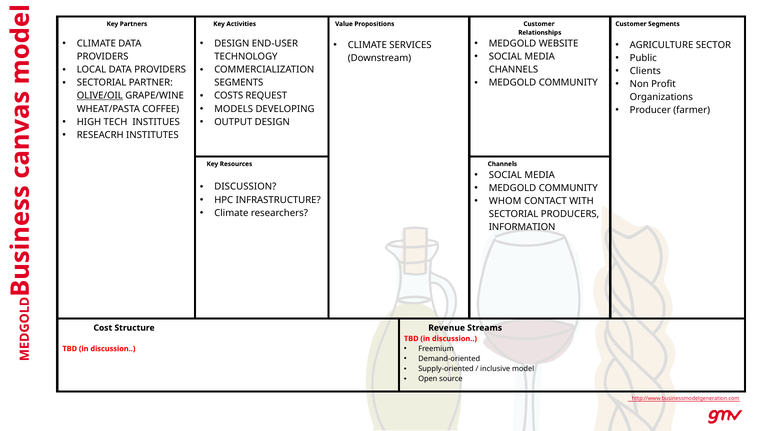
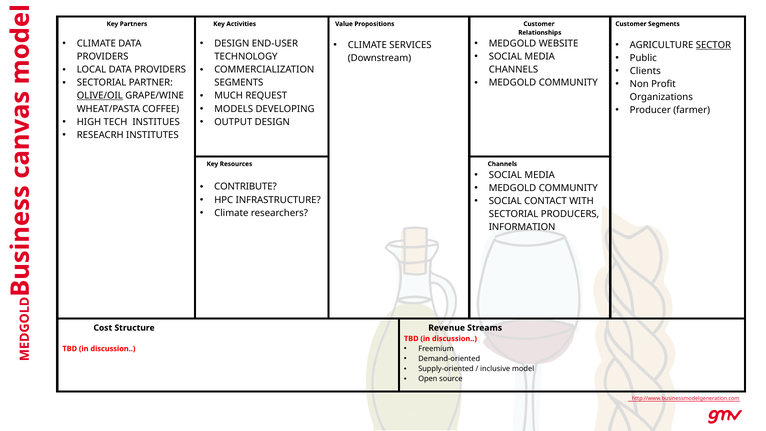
SECTOR underline: none -> present
COSTS: COSTS -> MUCH
DISCUSSION at (245, 187): DISCUSSION -> CONTRIBUTE
WHOM at (505, 201): WHOM -> SOCIAL
